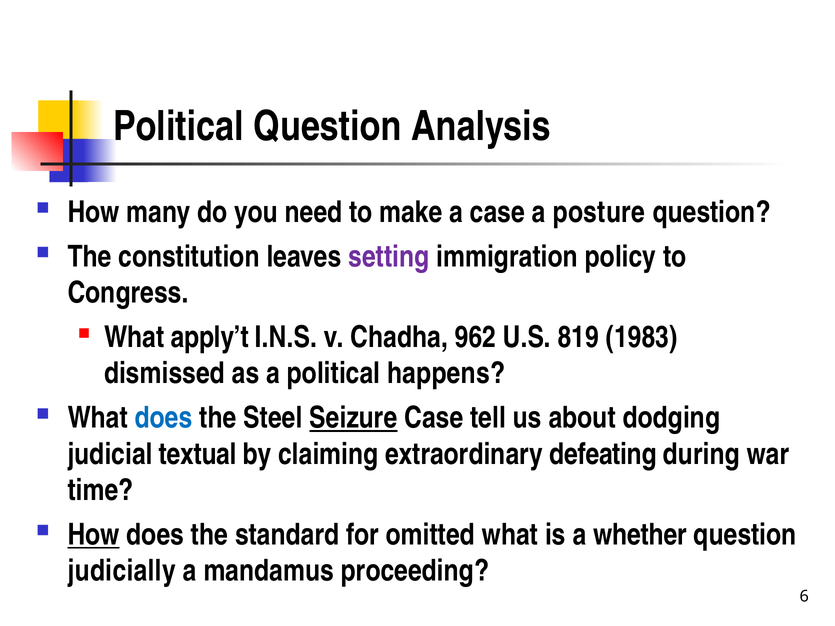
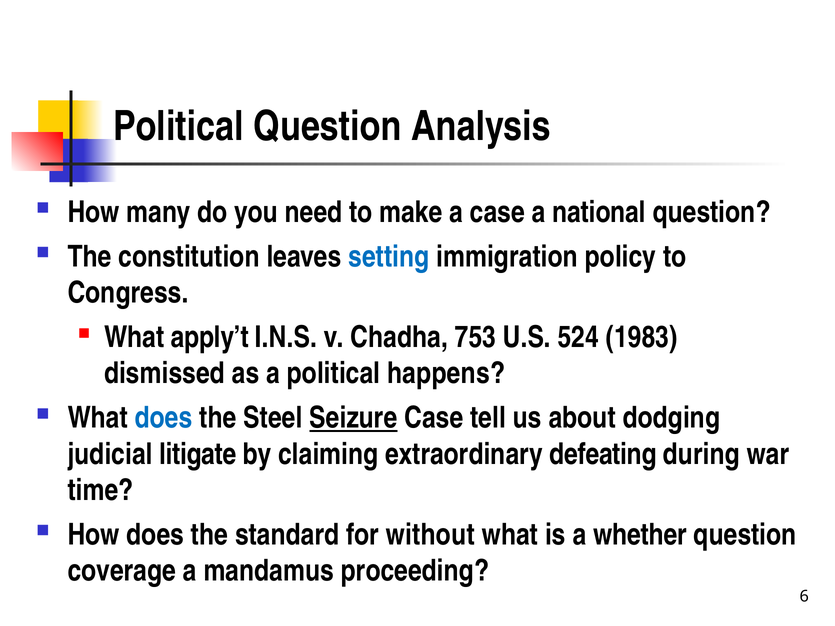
posture: posture -> national
setting colour: purple -> blue
962: 962 -> 753
819: 819 -> 524
textual: textual -> litigate
How at (94, 535) underline: present -> none
omitted: omitted -> without
judicially: judicially -> coverage
